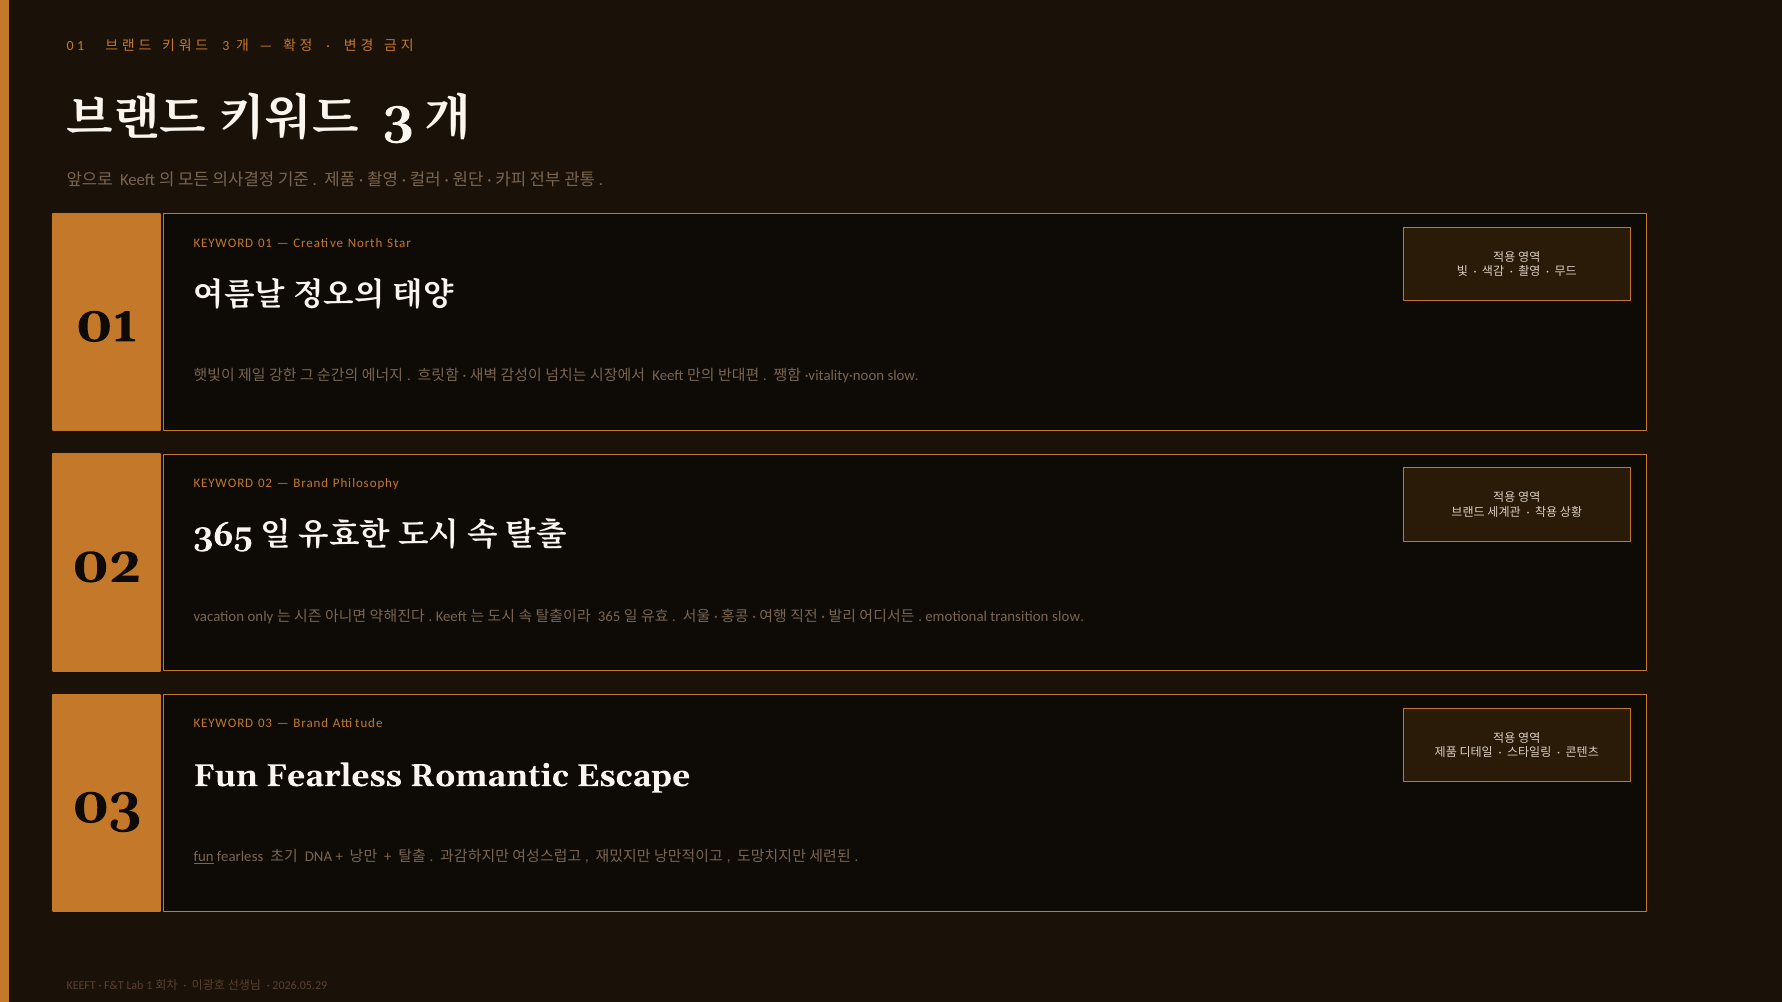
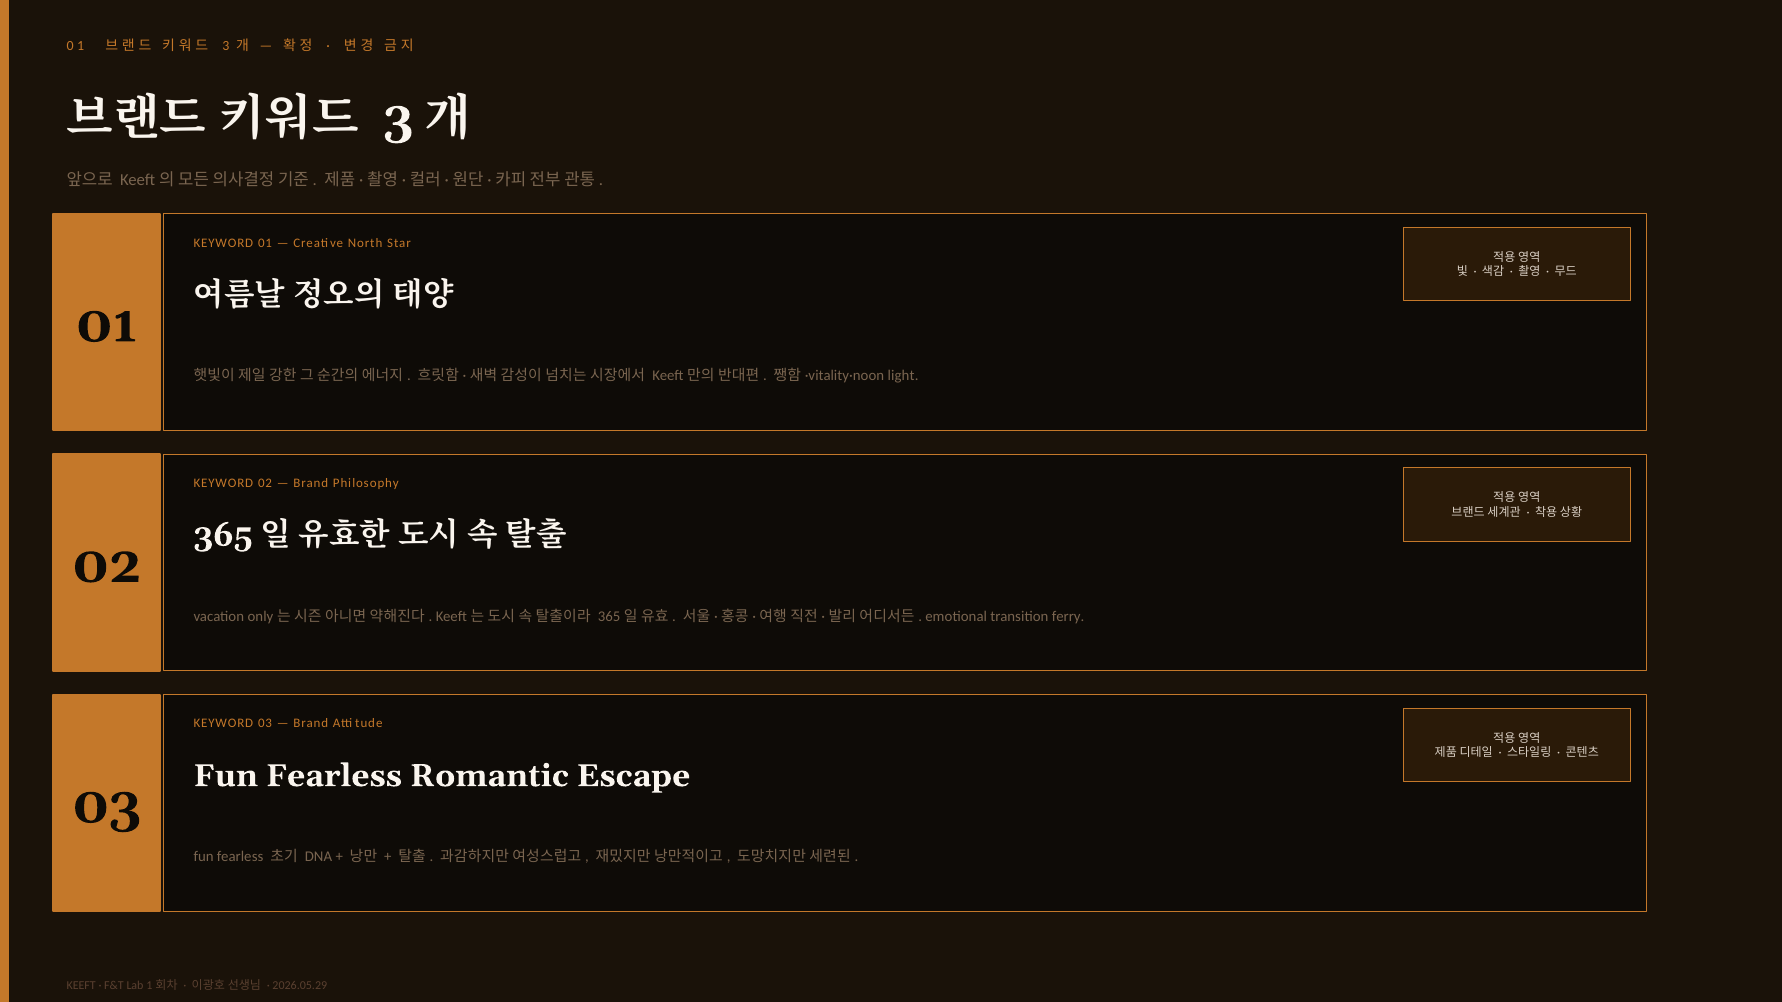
slow at (903, 376): slow -> light
transition slow: slow -> ferry
fun at (204, 857) underline: present -> none
